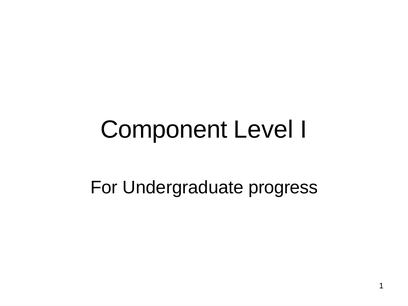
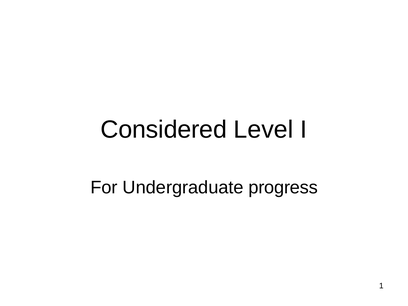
Component: Component -> Considered
